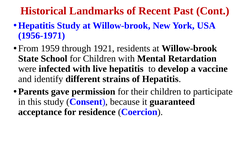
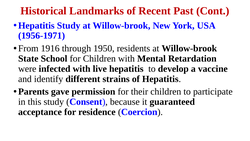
1959: 1959 -> 1916
1921: 1921 -> 1950
